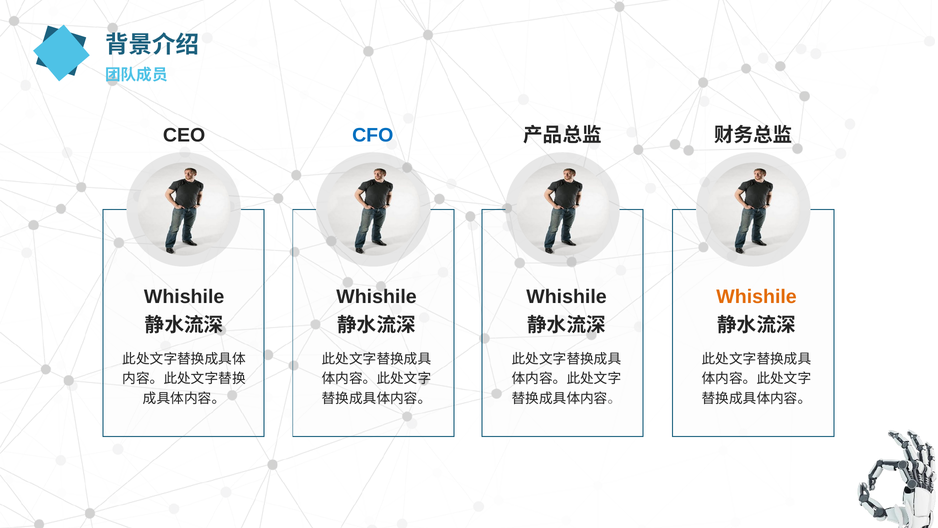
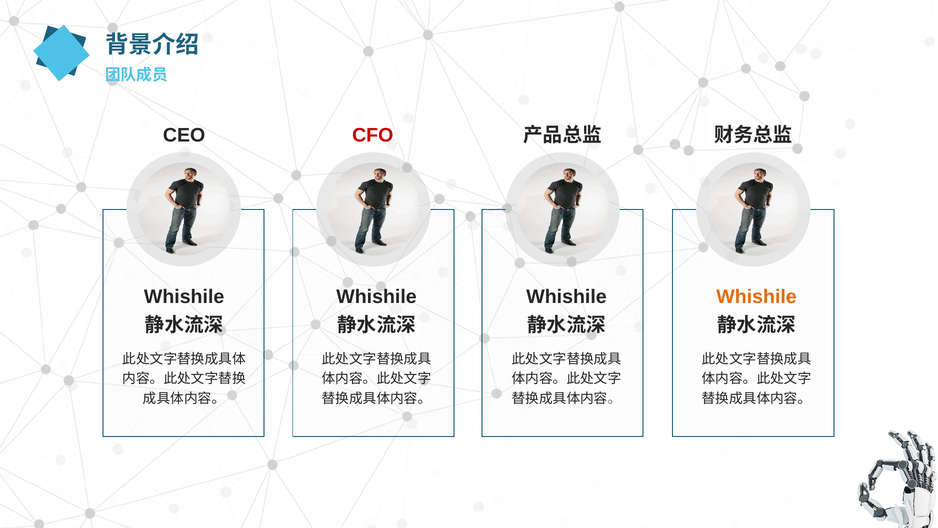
CFO colour: blue -> red
